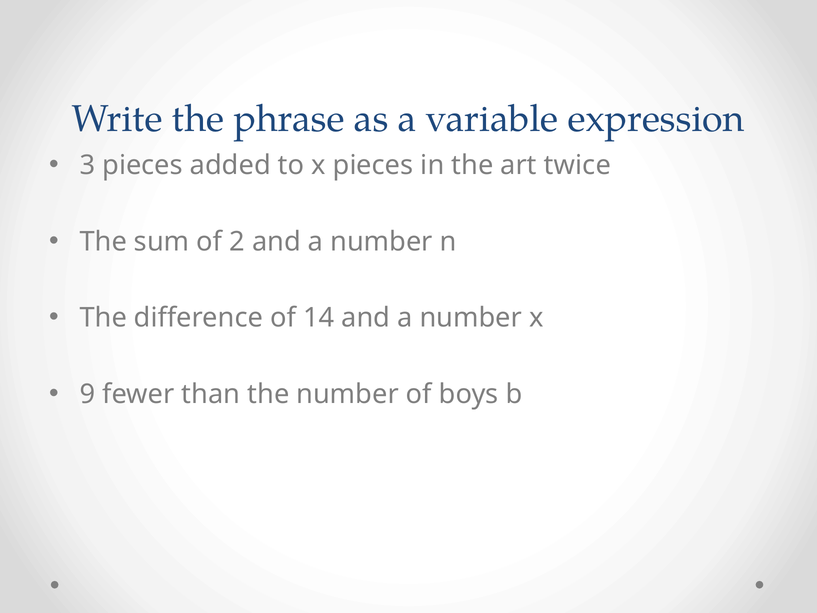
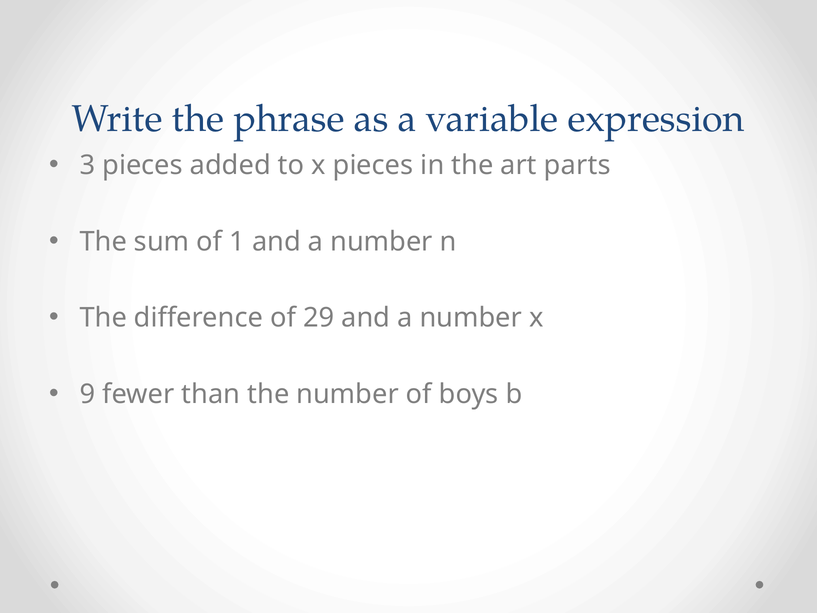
twice: twice -> parts
2: 2 -> 1
14: 14 -> 29
